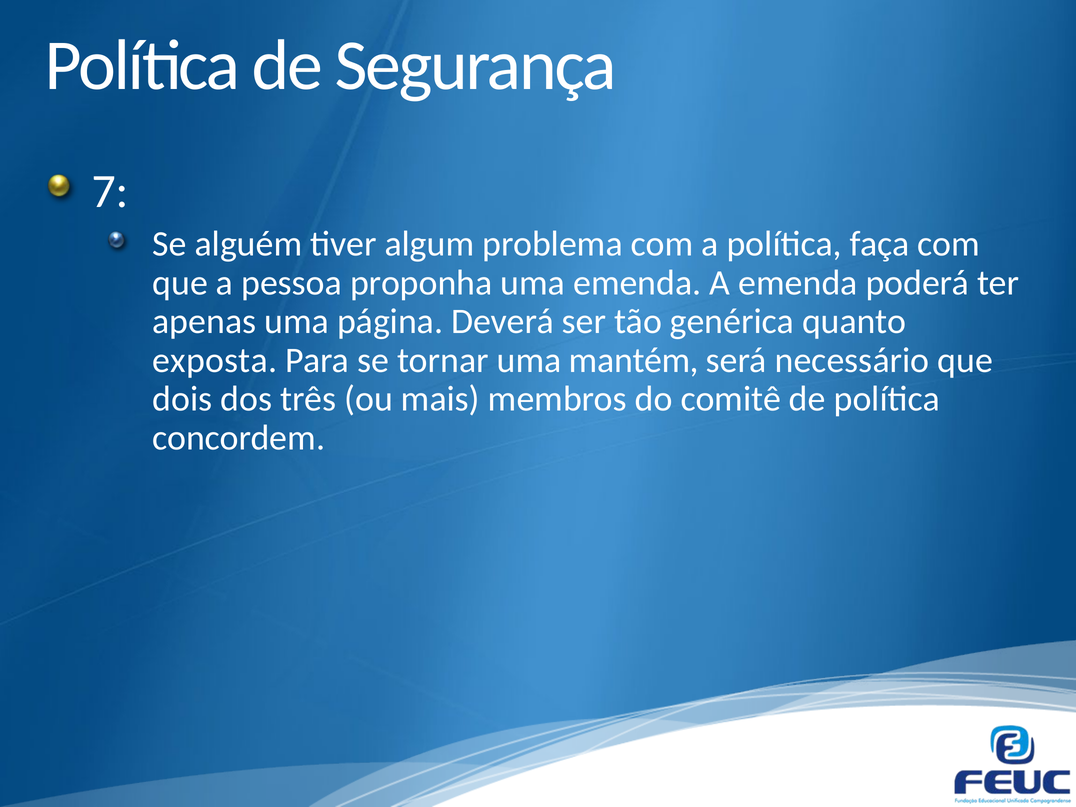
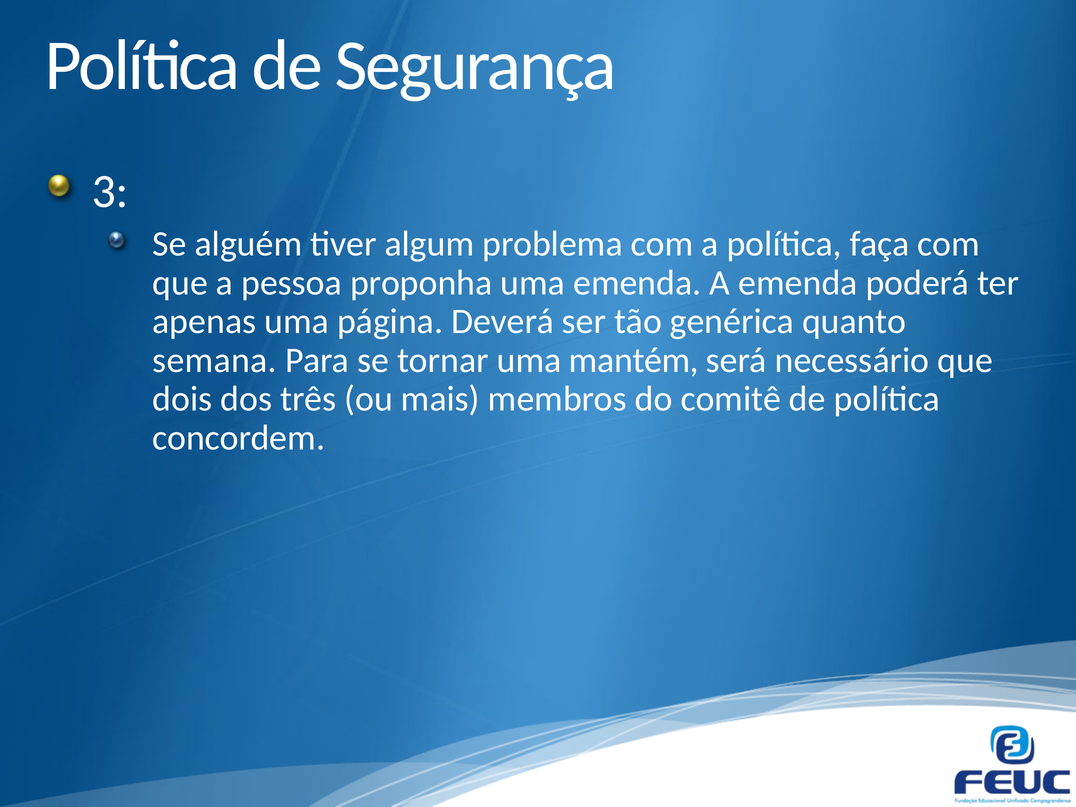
7: 7 -> 3
exposta: exposta -> semana
